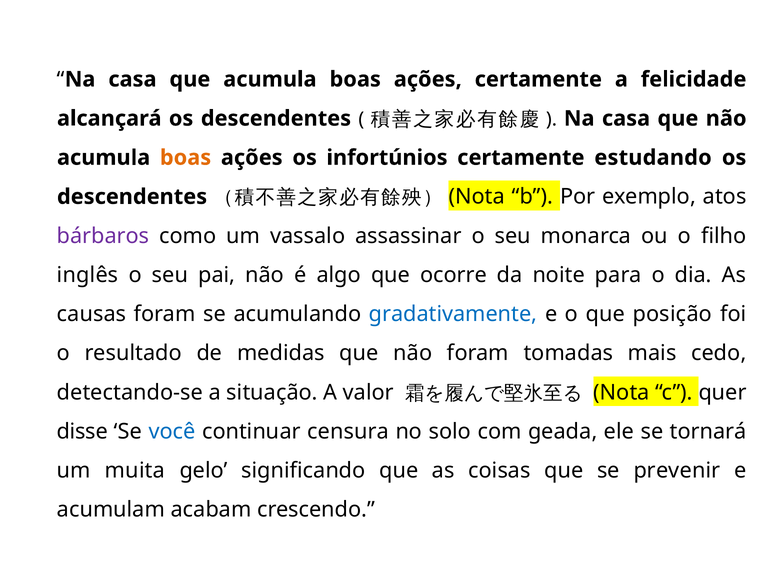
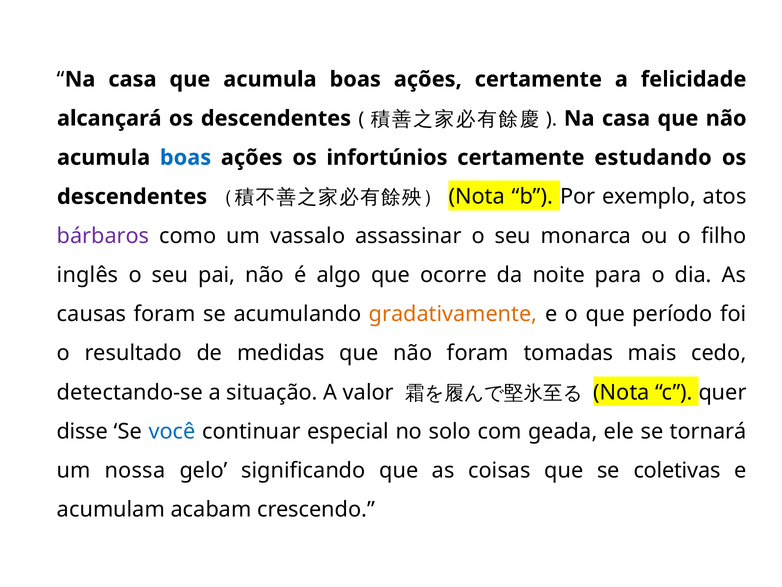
boas at (186, 157) colour: orange -> blue
gradativamente colour: blue -> orange
posição: posição -> período
censura: censura -> especial
muita: muita -> nossa
prevenir: prevenir -> coletivas
